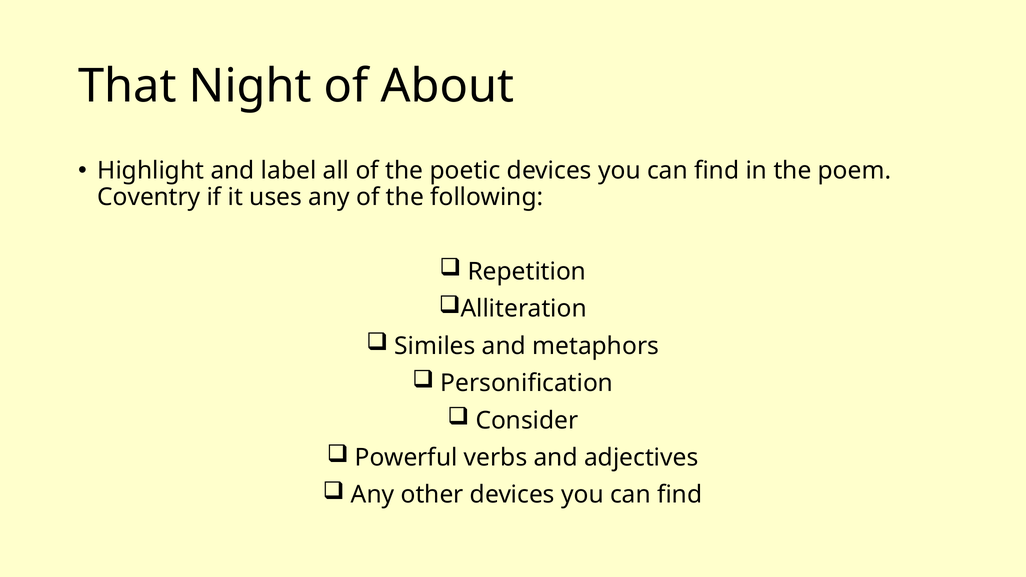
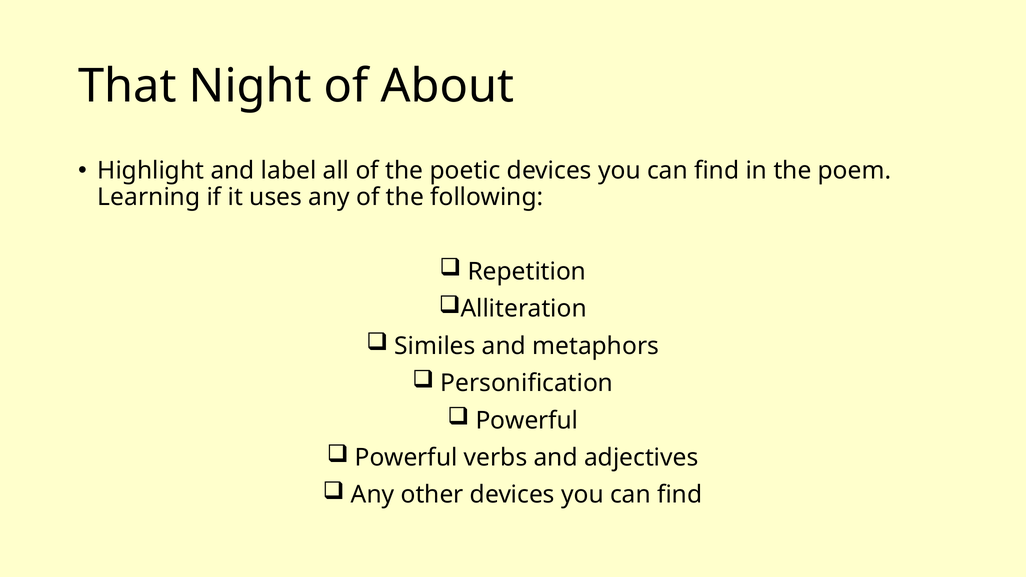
Coventry: Coventry -> Learning
Consider at (527, 421): Consider -> Powerful
